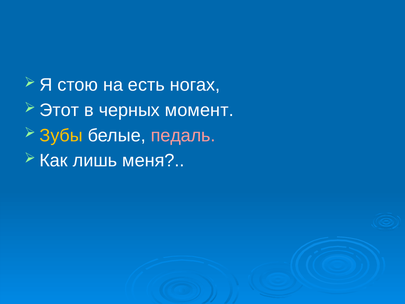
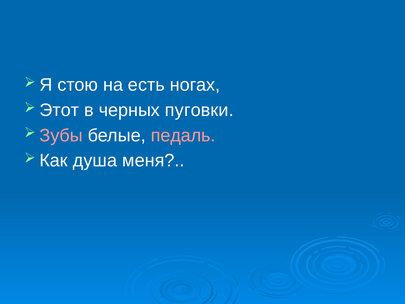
момент: момент -> пуговки
Зубы colour: yellow -> pink
лишь: лишь -> душа
